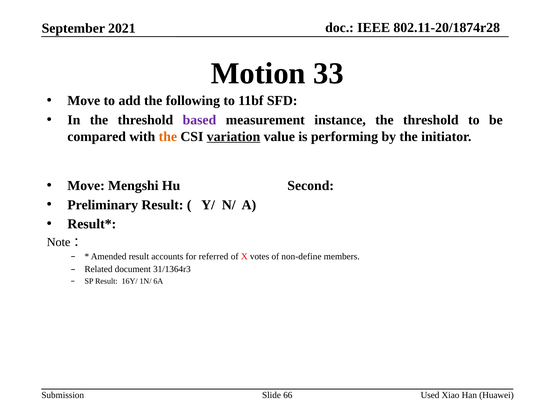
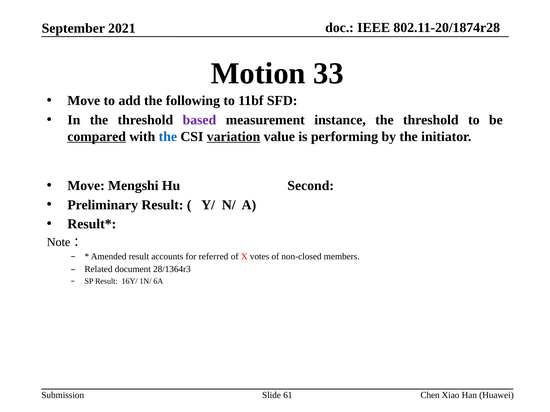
compared underline: none -> present
the at (168, 137) colour: orange -> blue
non-define: non-define -> non-closed
31/1364r3: 31/1364r3 -> 28/1364r3
66: 66 -> 61
Used: Used -> Chen
